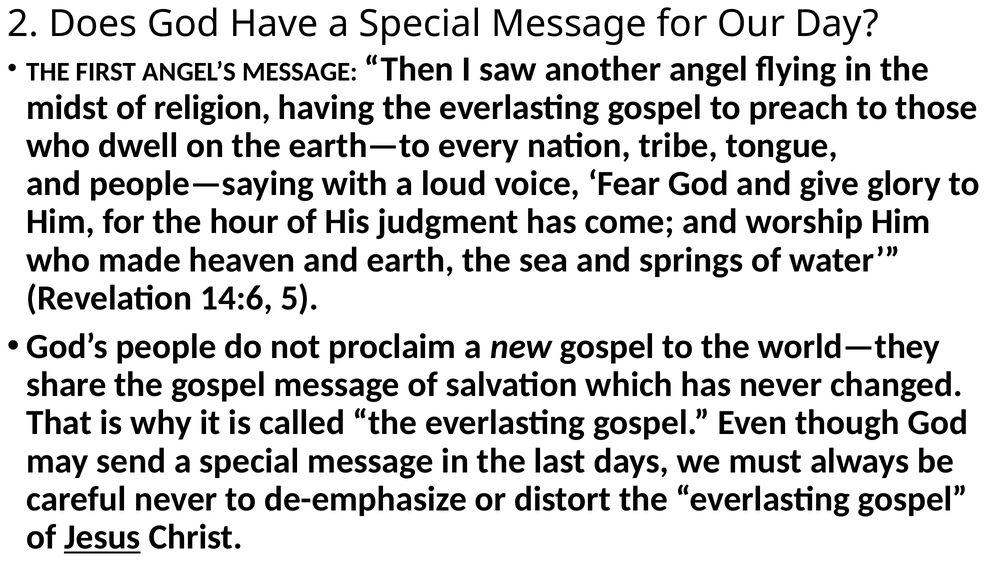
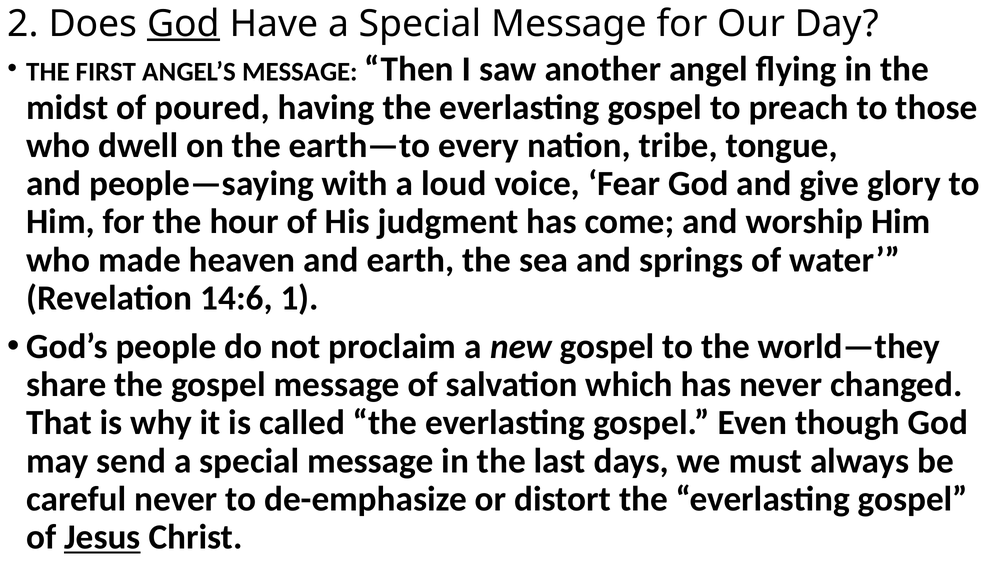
God at (184, 24) underline: none -> present
religion: religion -> poured
5: 5 -> 1
